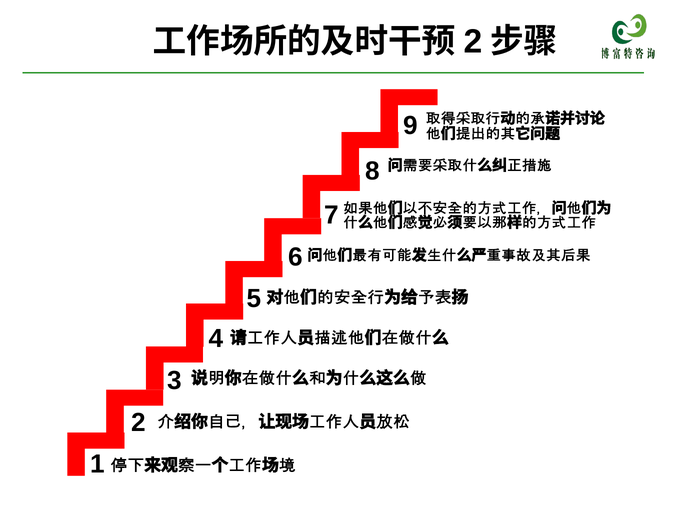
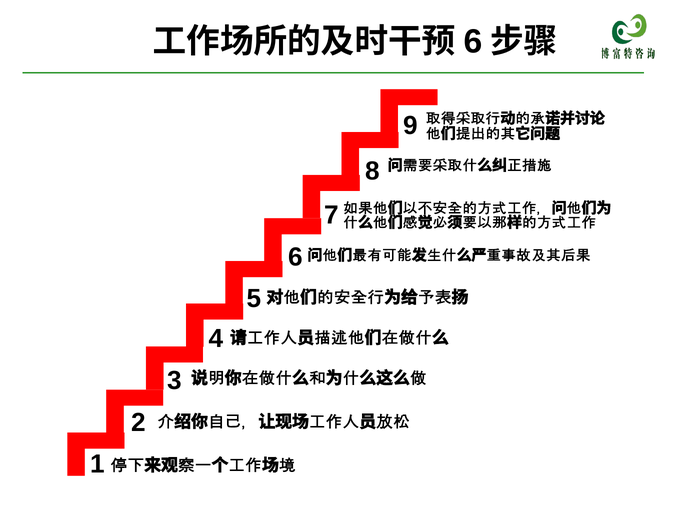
2 at (473, 42): 2 -> 6
